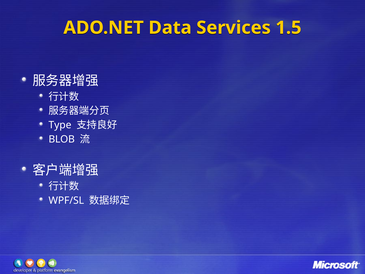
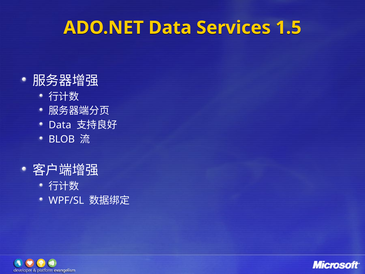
Type at (60, 125): Type -> Data
